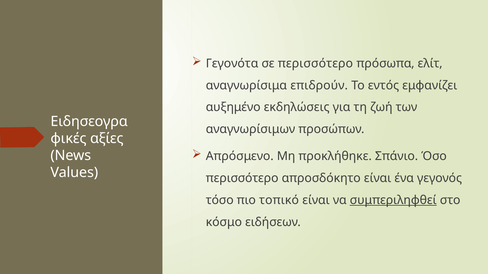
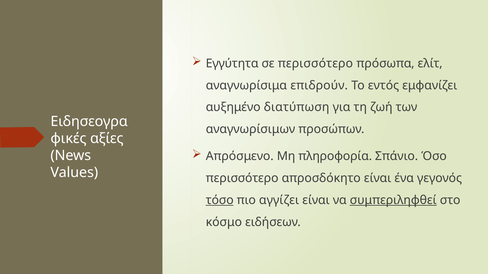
Γεγονότα: Γεγονότα -> Εγγύτητα
εκδηλώσεις: εκδηλώσεις -> διατύπωση
προκλήθηκε: προκλήθηκε -> πληροφορία
τόσο underline: none -> present
τοπικό: τοπικό -> αγγίζει
